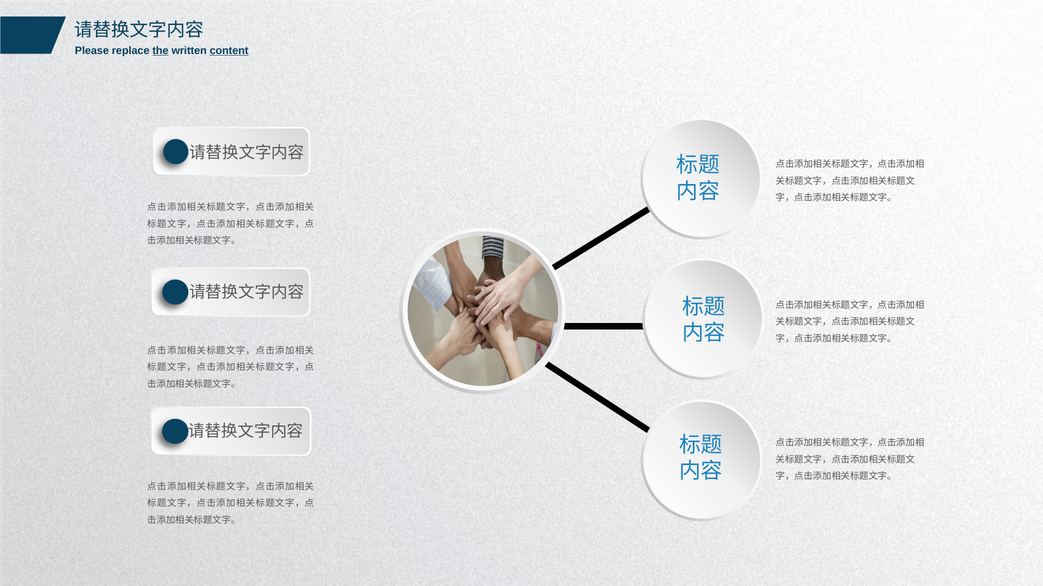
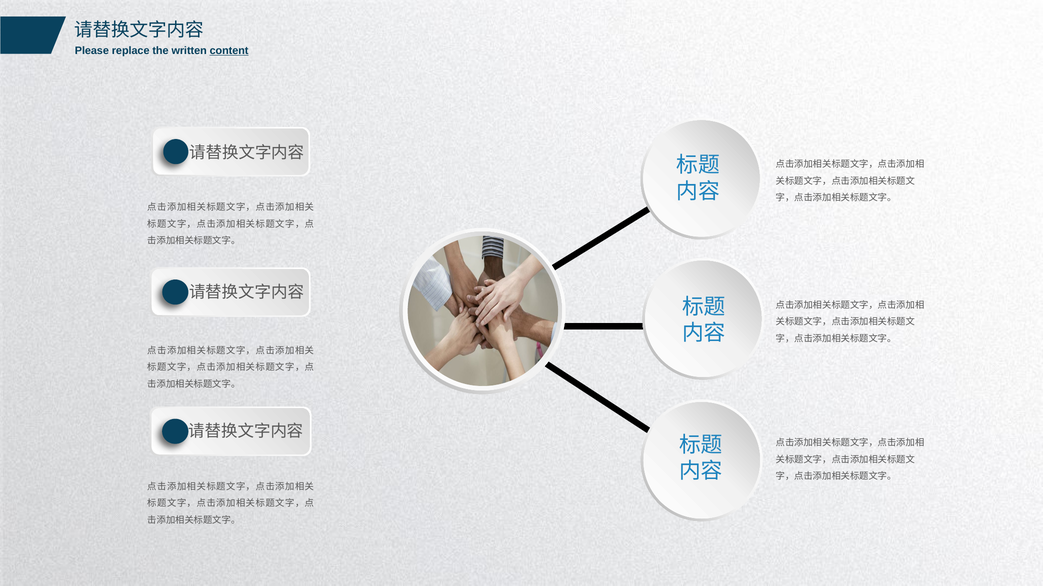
the underline: present -> none
